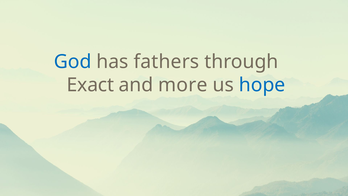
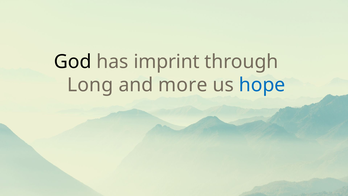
God colour: blue -> black
fathers: fathers -> imprint
Exact: Exact -> Long
